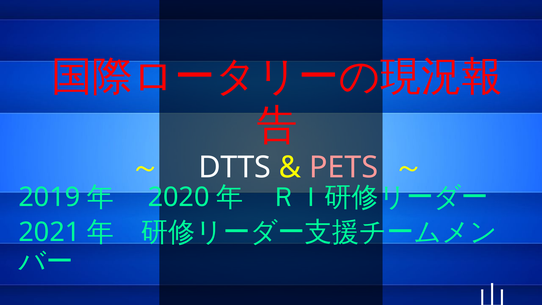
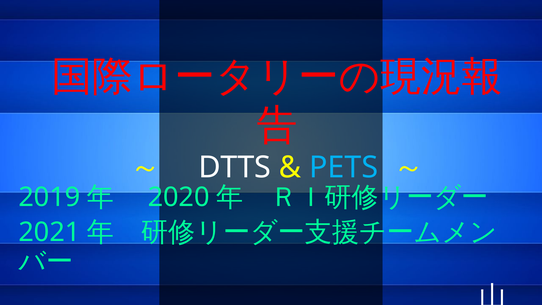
PETS colour: pink -> light blue
